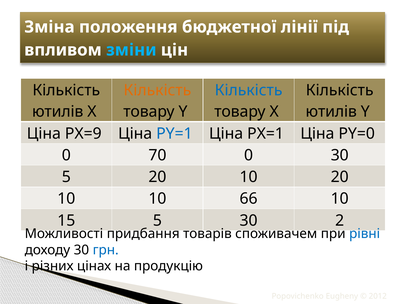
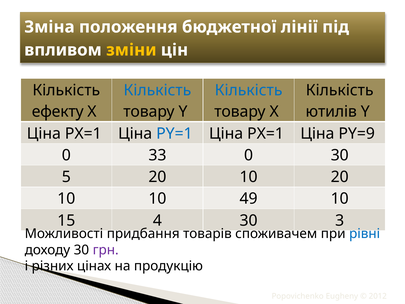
зміни colour: light blue -> yellow
Кількість at (157, 90) colour: orange -> blue
ютилів at (58, 112): ютилів -> ефекту
РX=9 at (83, 133): РX=9 -> РX=1
РY=0: РY=0 -> РY=9
70: 70 -> 33
66: 66 -> 49
15 5: 5 -> 4
2: 2 -> 3
грн colour: blue -> purple
